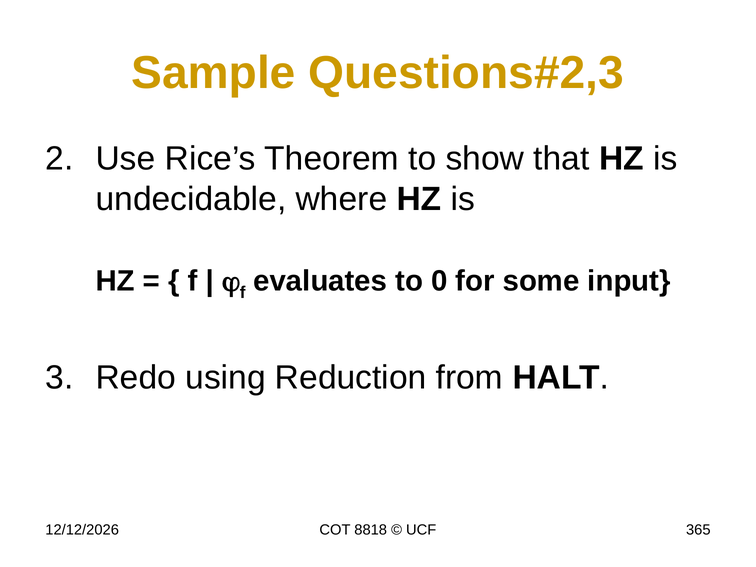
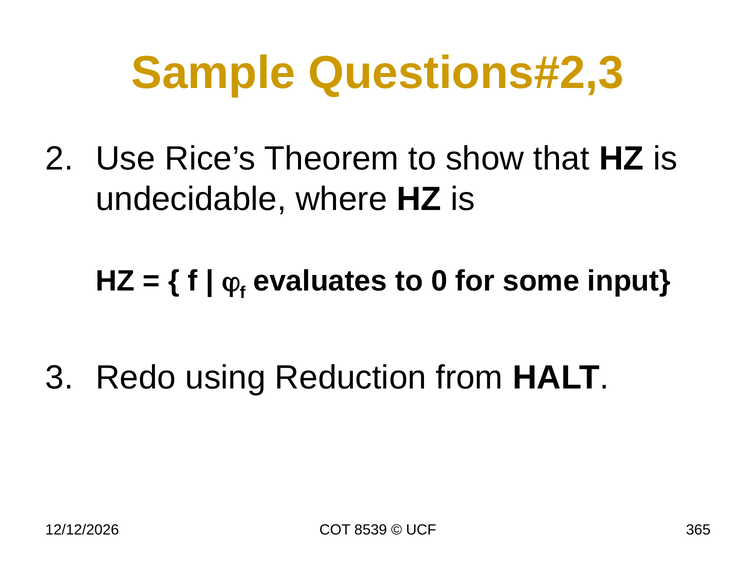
8818: 8818 -> 8539
